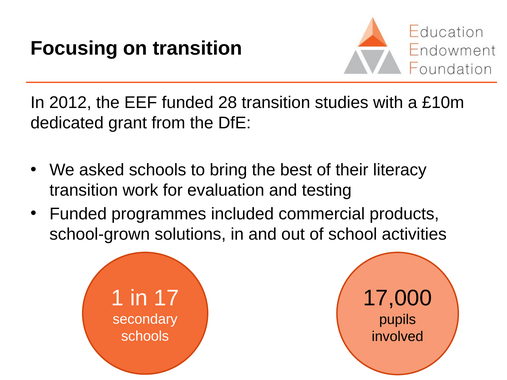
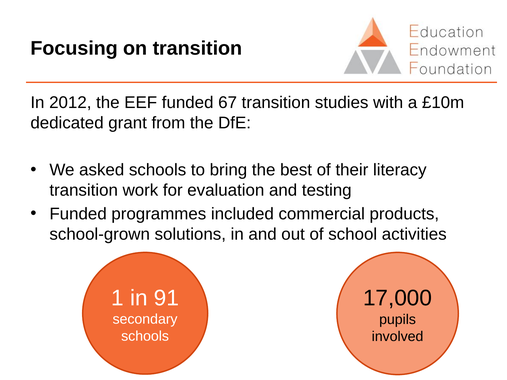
28: 28 -> 67
17: 17 -> 91
